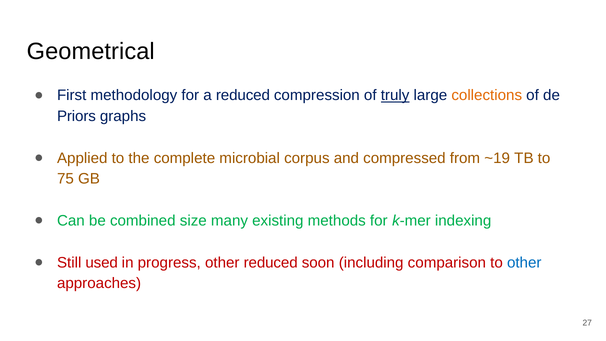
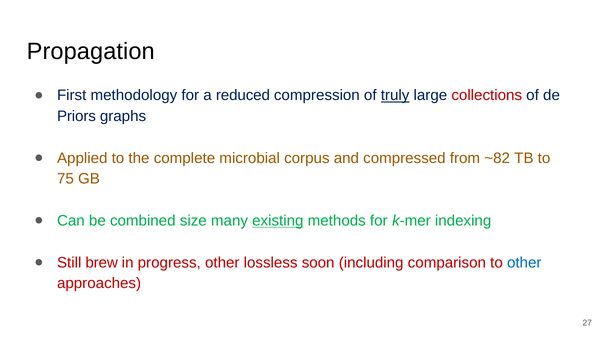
Geometrical: Geometrical -> Propagation
collections colour: orange -> red
~19: ~19 -> ~82
existing underline: none -> present
used: used -> brew
other reduced: reduced -> lossless
